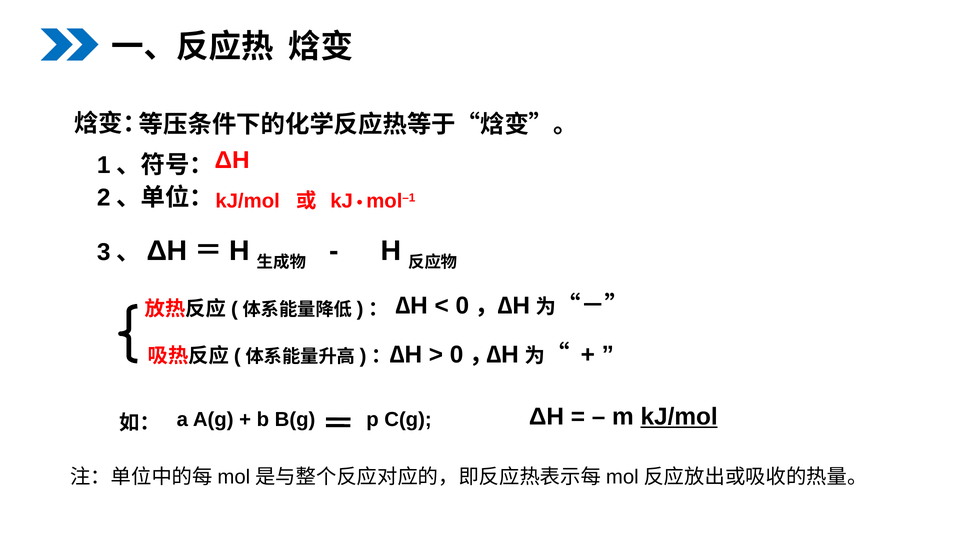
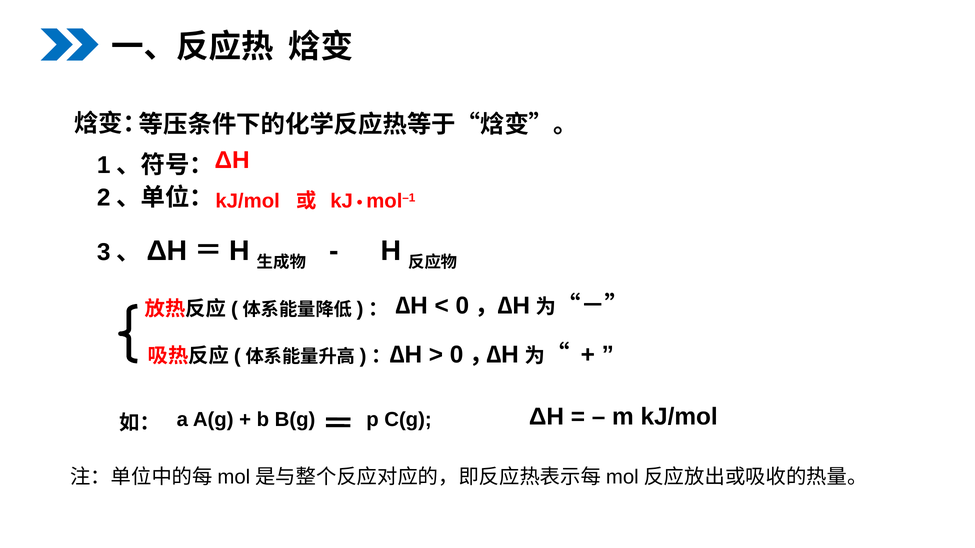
kJ/mol at (679, 417) underline: present -> none
